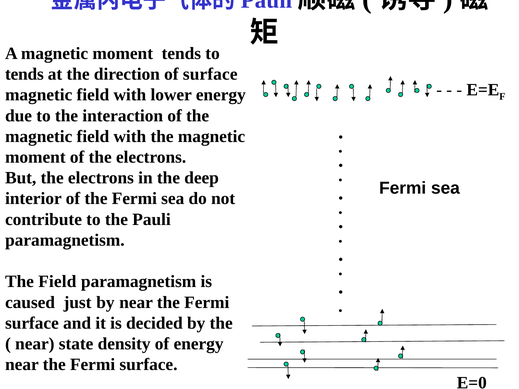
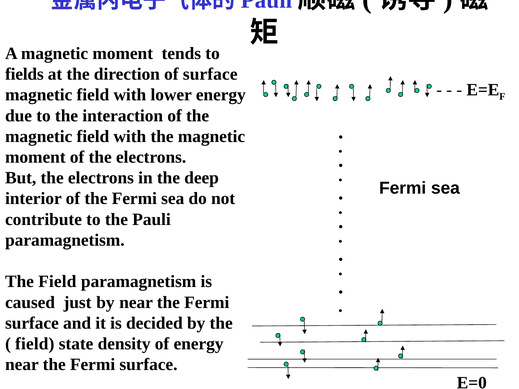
tends at (24, 74): tends -> fields
near at (35, 344): near -> field
